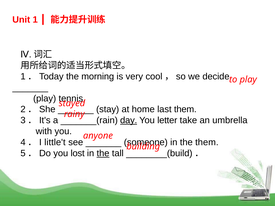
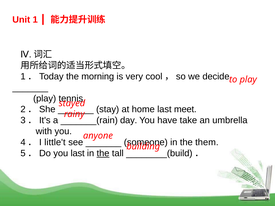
last them: them -> meet
day underline: present -> none
letter: letter -> have
you lost: lost -> last
